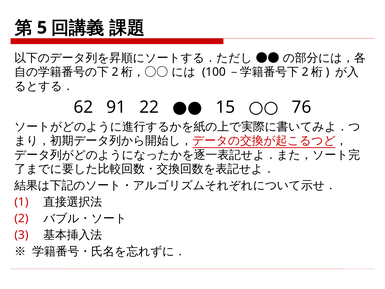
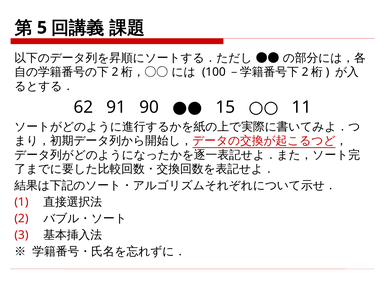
22: 22 -> 90
76: 76 -> 11
